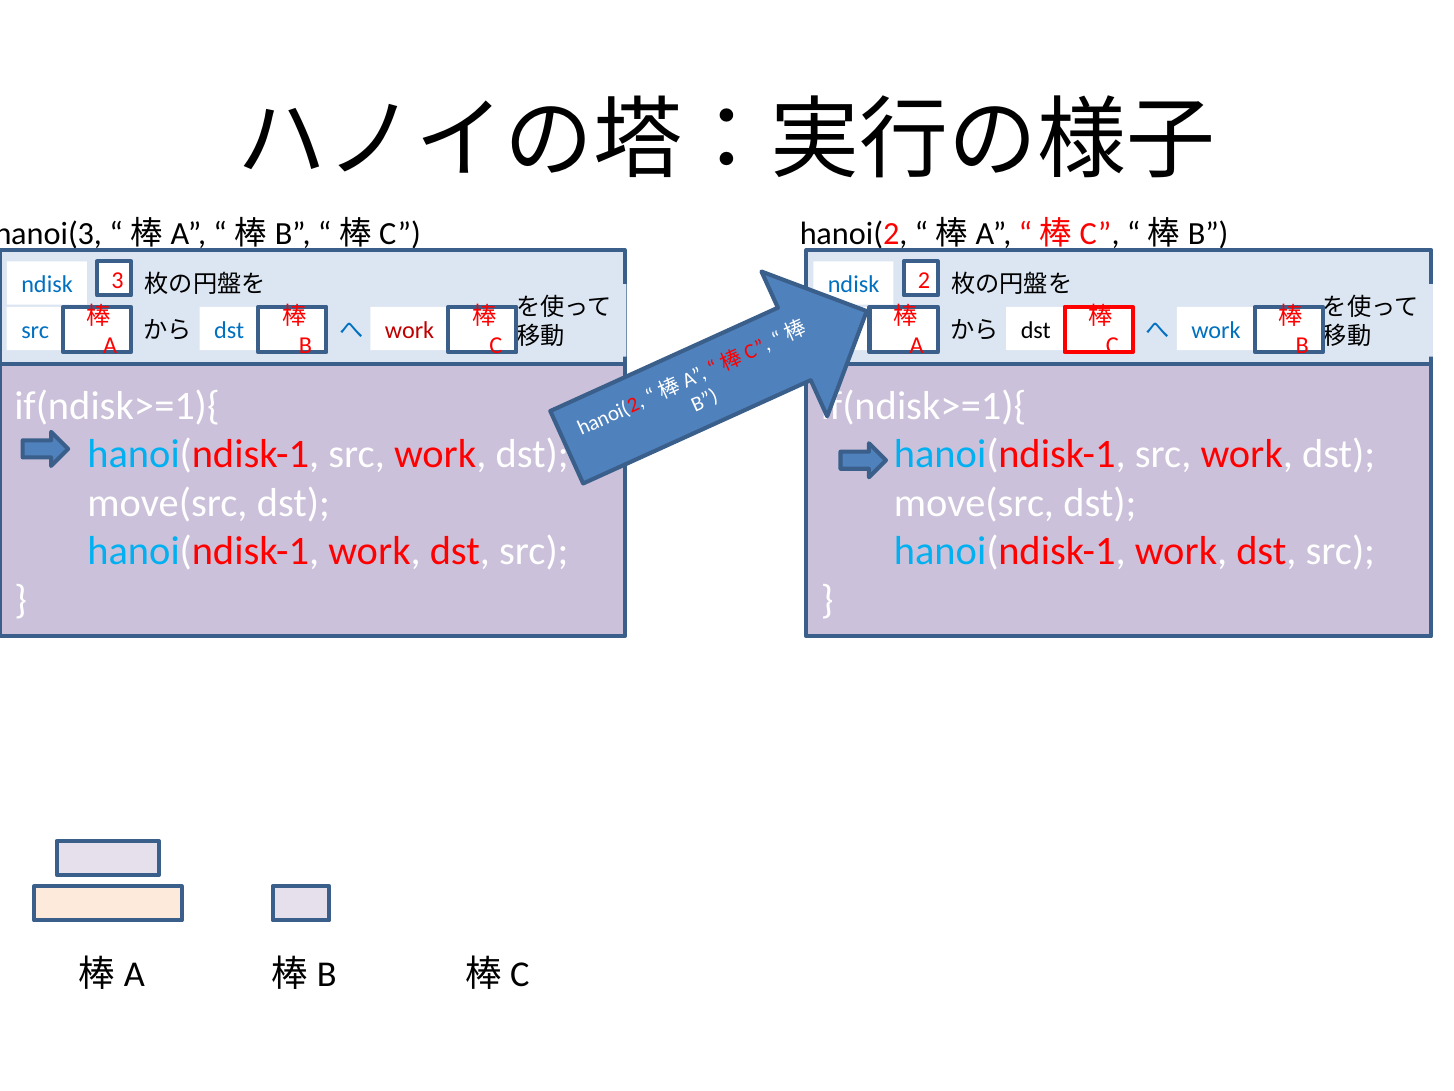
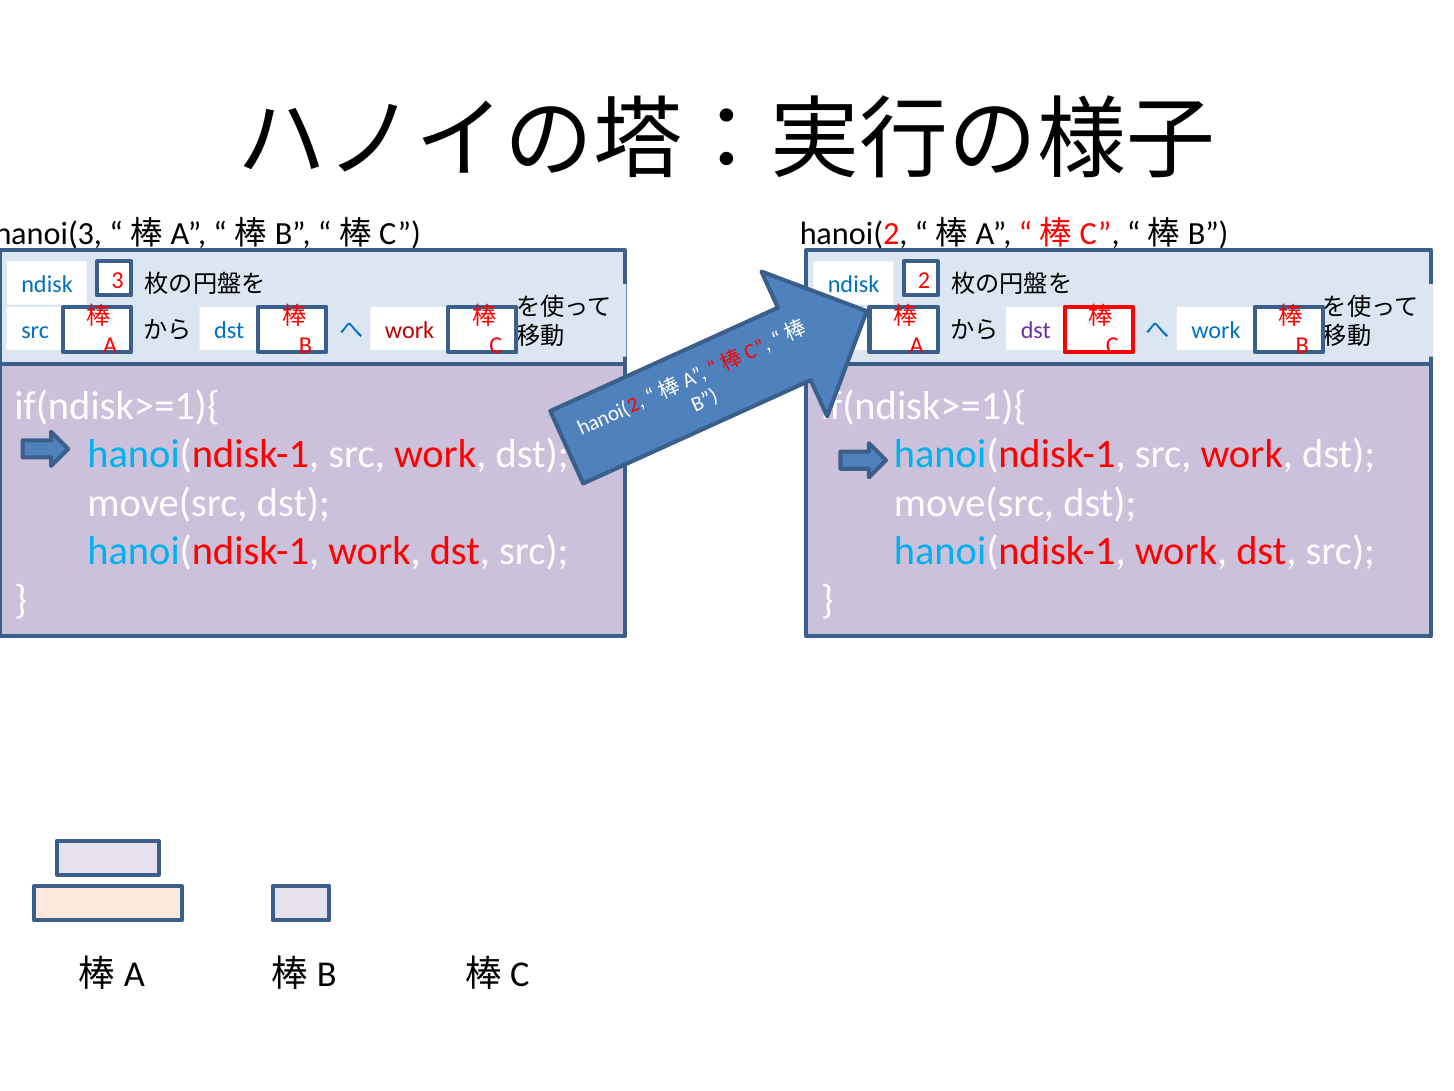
dst at (1036, 330) colour: black -> purple
